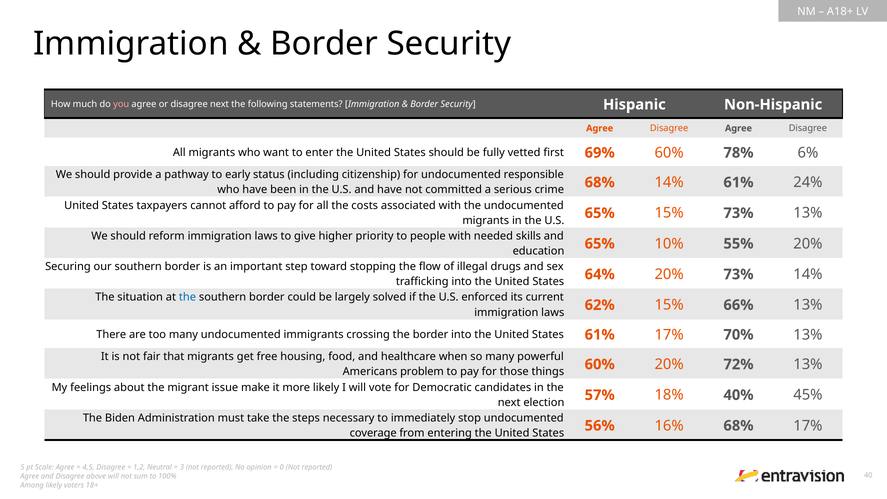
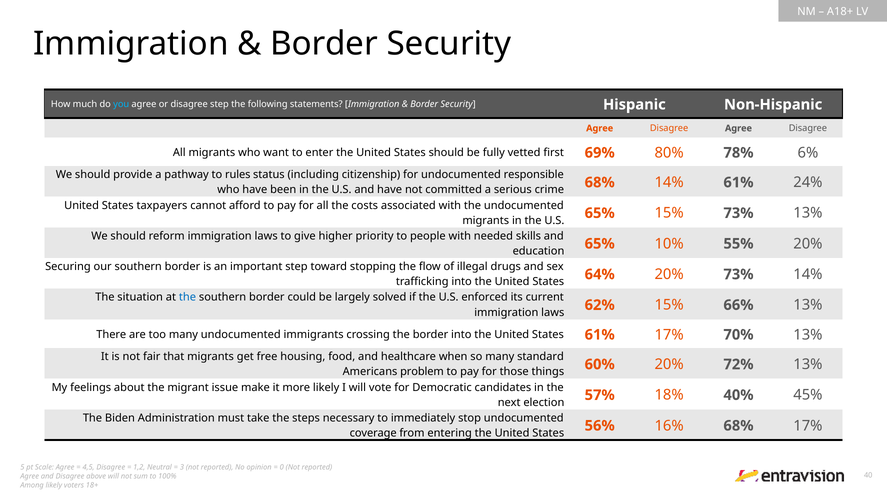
you colour: pink -> light blue
disagree next: next -> step
69% 60%: 60% -> 80%
early: early -> rules
powerful: powerful -> standard
